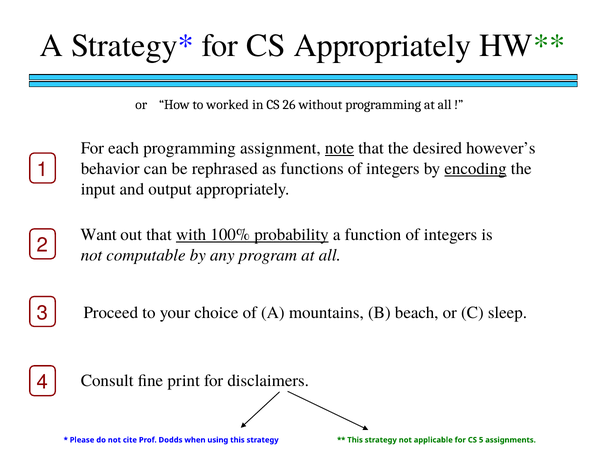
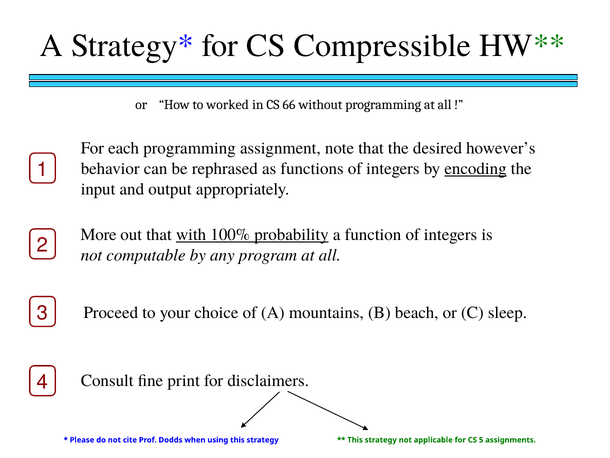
CS Appropriately: Appropriately -> Compressible
26: 26 -> 66
note underline: present -> none
Want: Want -> More
